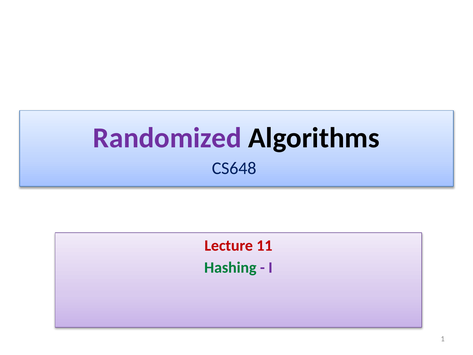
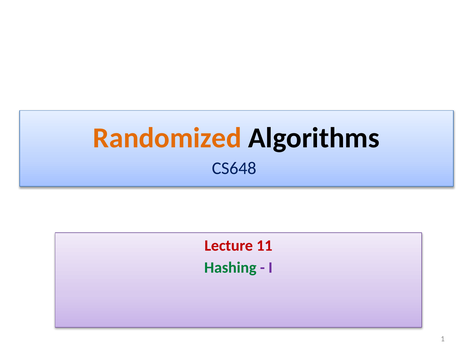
Randomized colour: purple -> orange
